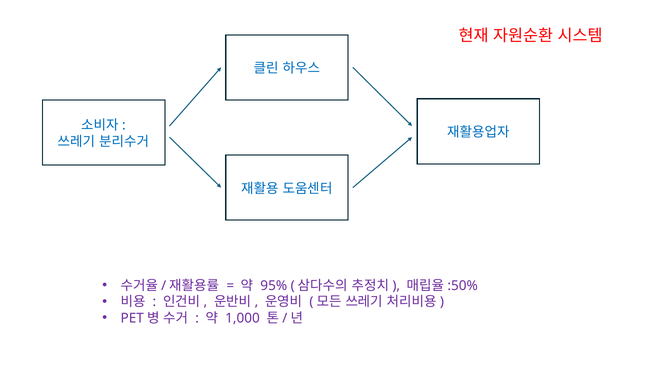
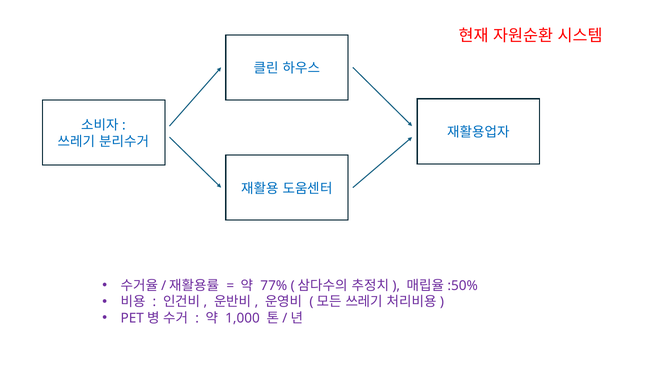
95%: 95% -> 77%
